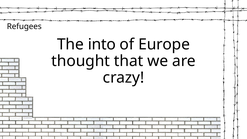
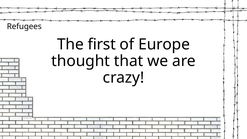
into: into -> first
